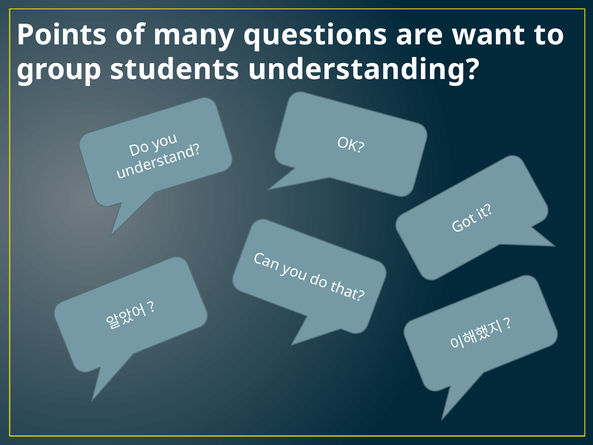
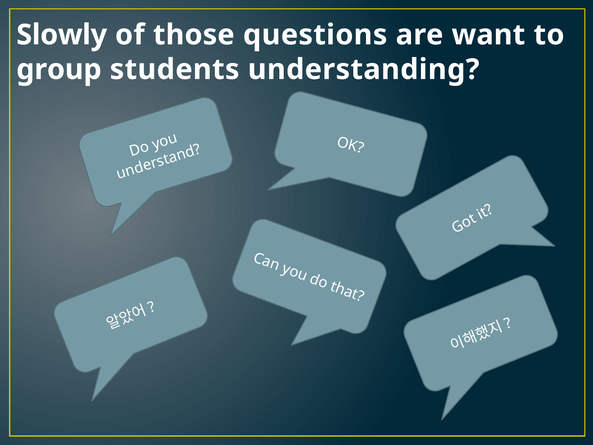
Points: Points -> Slowly
many: many -> those
